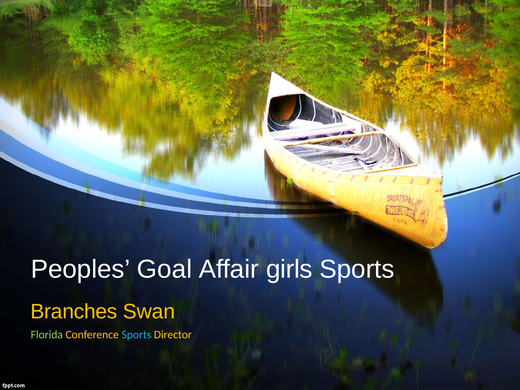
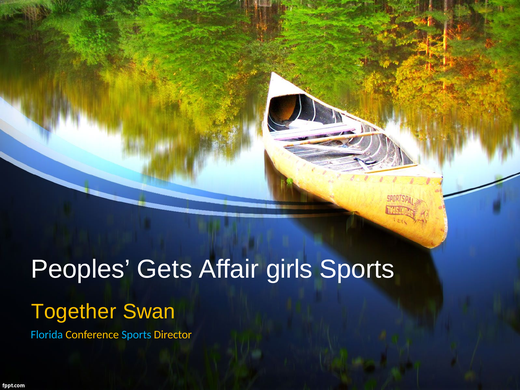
Goal: Goal -> Gets
Branches: Branches -> Together
Florida colour: light green -> light blue
